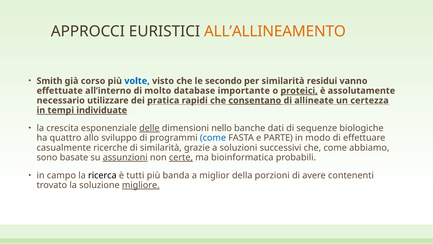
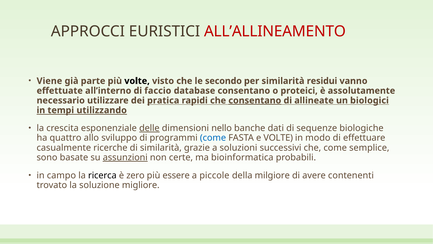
ALL’ALLINEAMENTO colour: orange -> red
Smith: Smith -> Viene
corso: corso -> parte
volte at (137, 81) colour: blue -> black
molto: molto -> faccio
database importante: importante -> consentano
proteici underline: present -> none
certezza: certezza -> biologici
individuate: individuate -> utilizzando
e PARTE: PARTE -> VOLTE
abbiamo: abbiamo -> semplice
certe underline: present -> none
tutti: tutti -> zero
banda: banda -> essere
miglior: miglior -> piccole
porzioni: porzioni -> milgiore
migliore underline: present -> none
